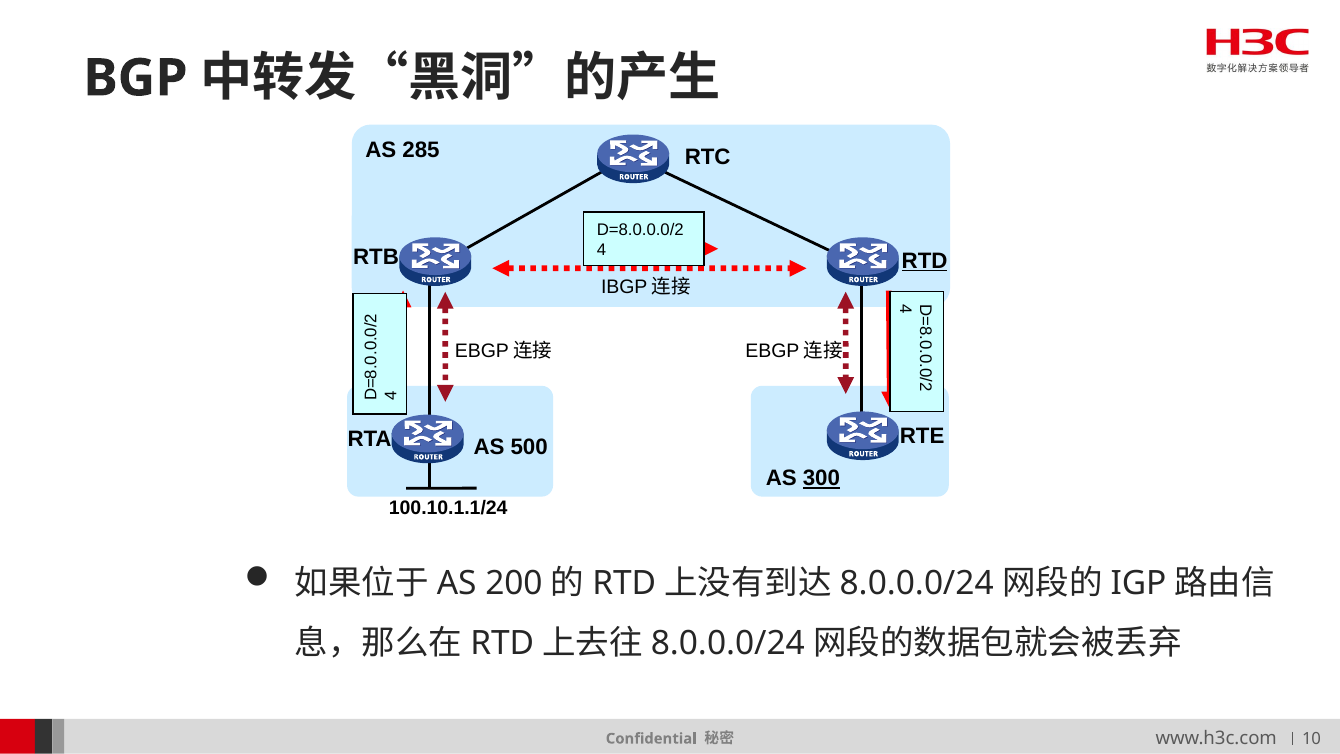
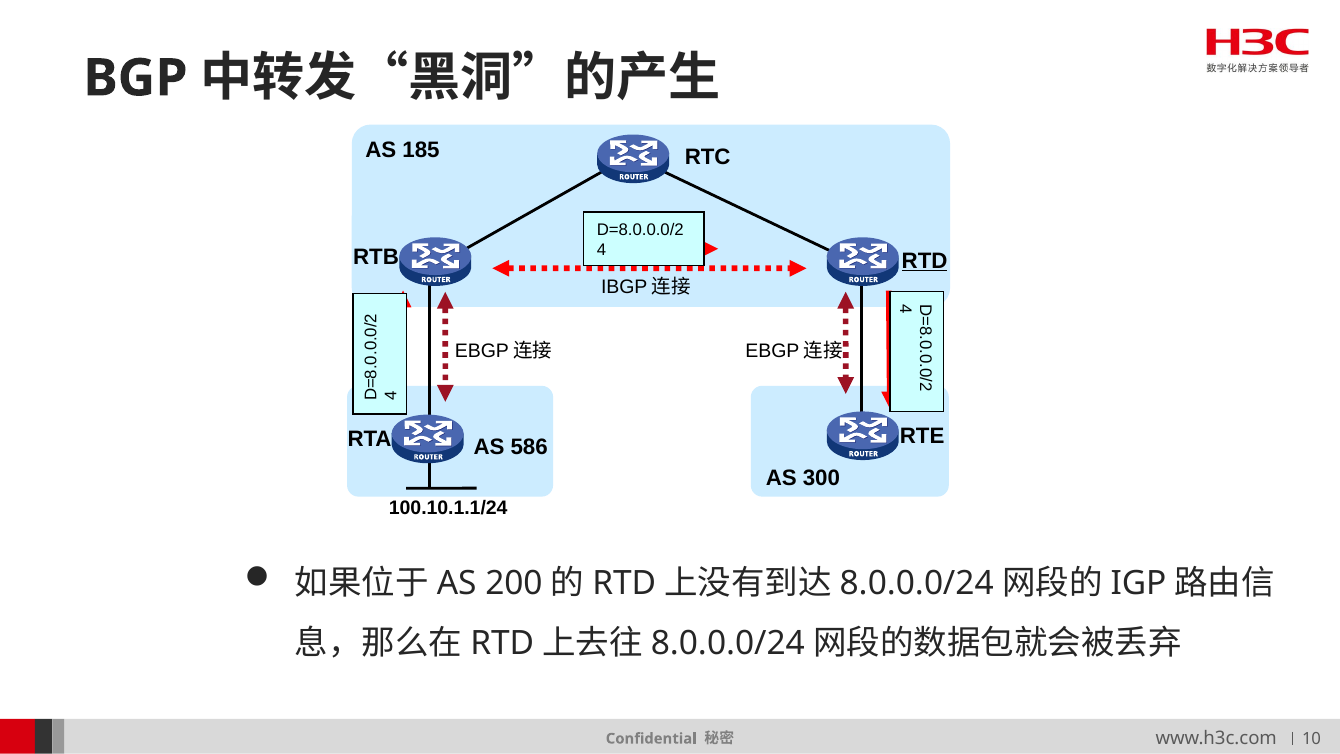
285: 285 -> 185
500: 500 -> 586
300 underline: present -> none
